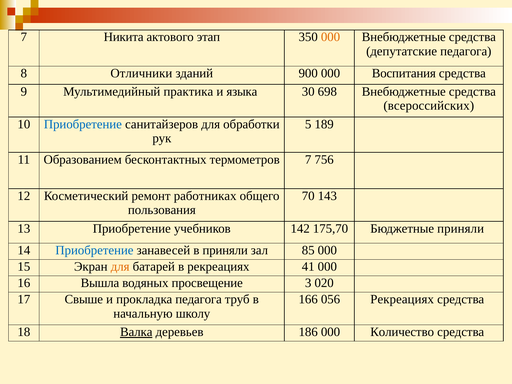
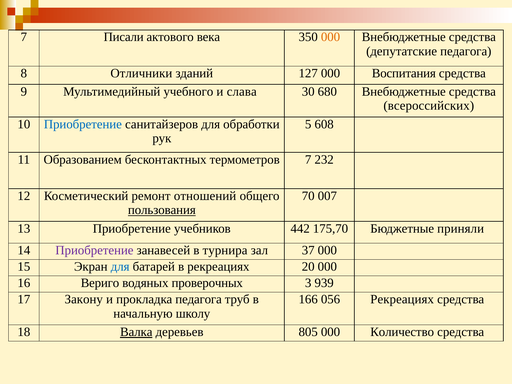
Никита: Никита -> Писали
этап: этап -> века
900: 900 -> 127
практика: практика -> учебного
языка: языка -> слава
698: 698 -> 680
189: 189 -> 608
756: 756 -> 232
работниках: работниках -> отношений
143: 143 -> 007
пользования underline: none -> present
142: 142 -> 442
Приобретение at (94, 250) colour: blue -> purple
в приняли: приняли -> турнира
85: 85 -> 37
для at (120, 267) colour: orange -> blue
41: 41 -> 20
Вышла: Вышла -> Вериго
просвещение: просвещение -> проверочных
020: 020 -> 939
Свыше: Свыше -> Закону
186: 186 -> 805
